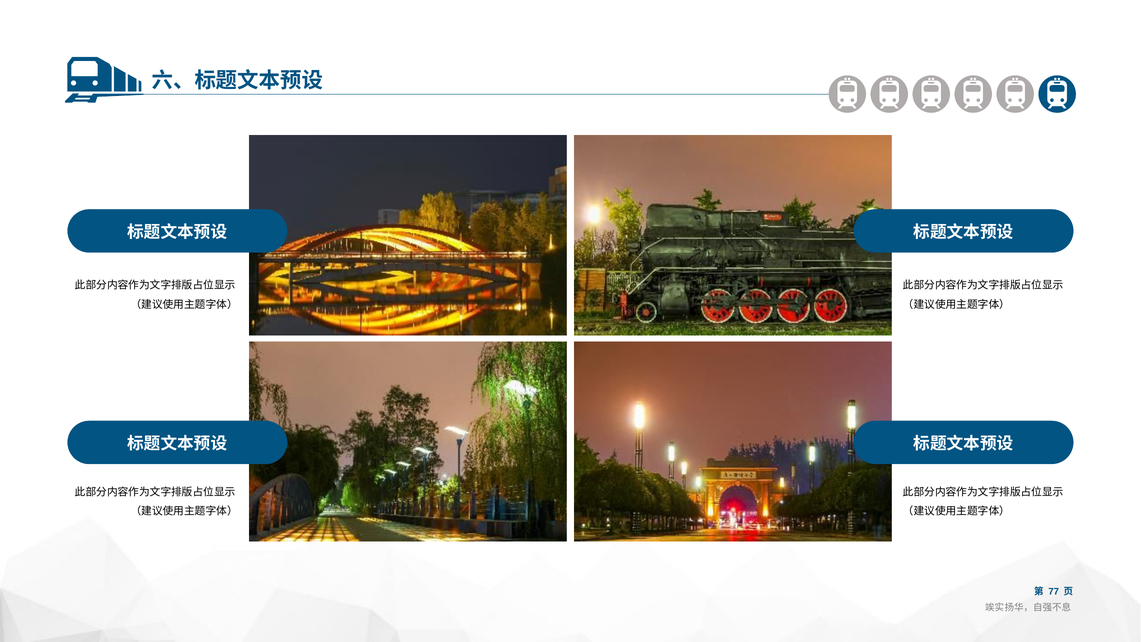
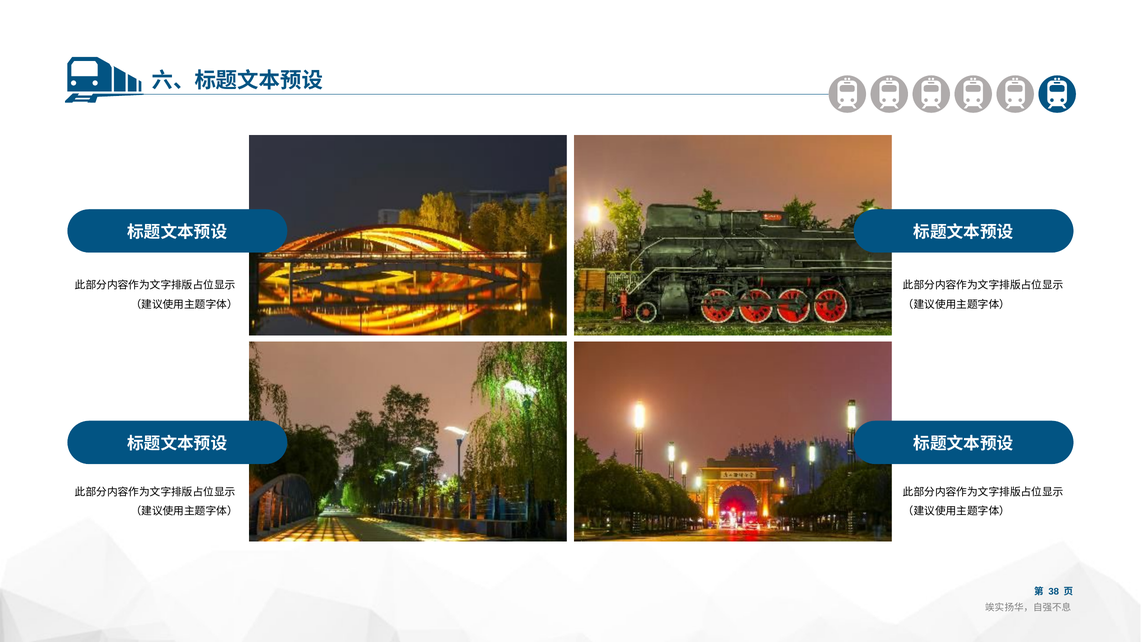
77: 77 -> 38
